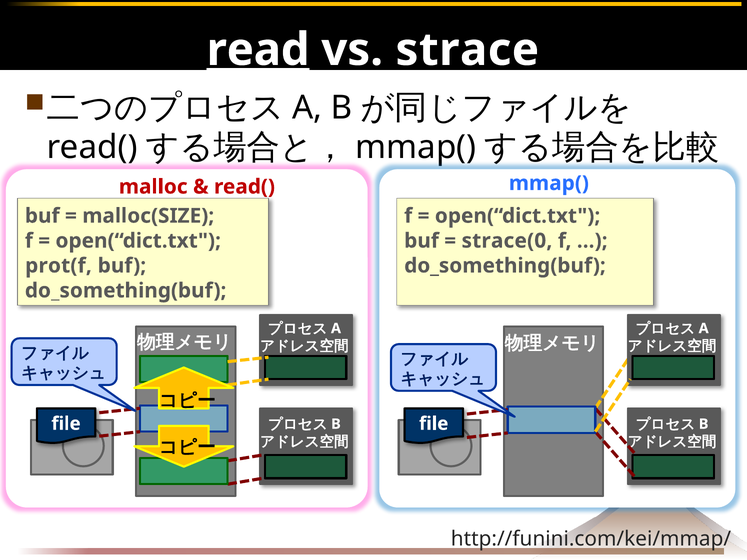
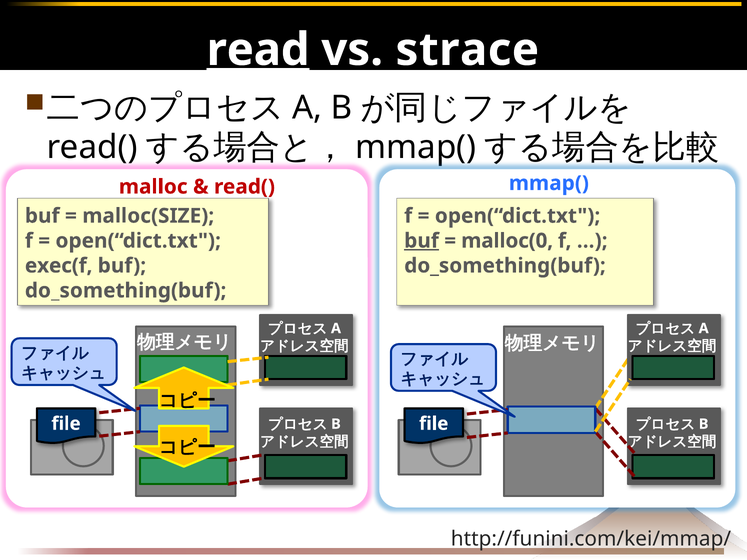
buf at (422, 241) underline: none -> present
strace(0: strace(0 -> malloc(0
prot(f: prot(f -> exec(f
